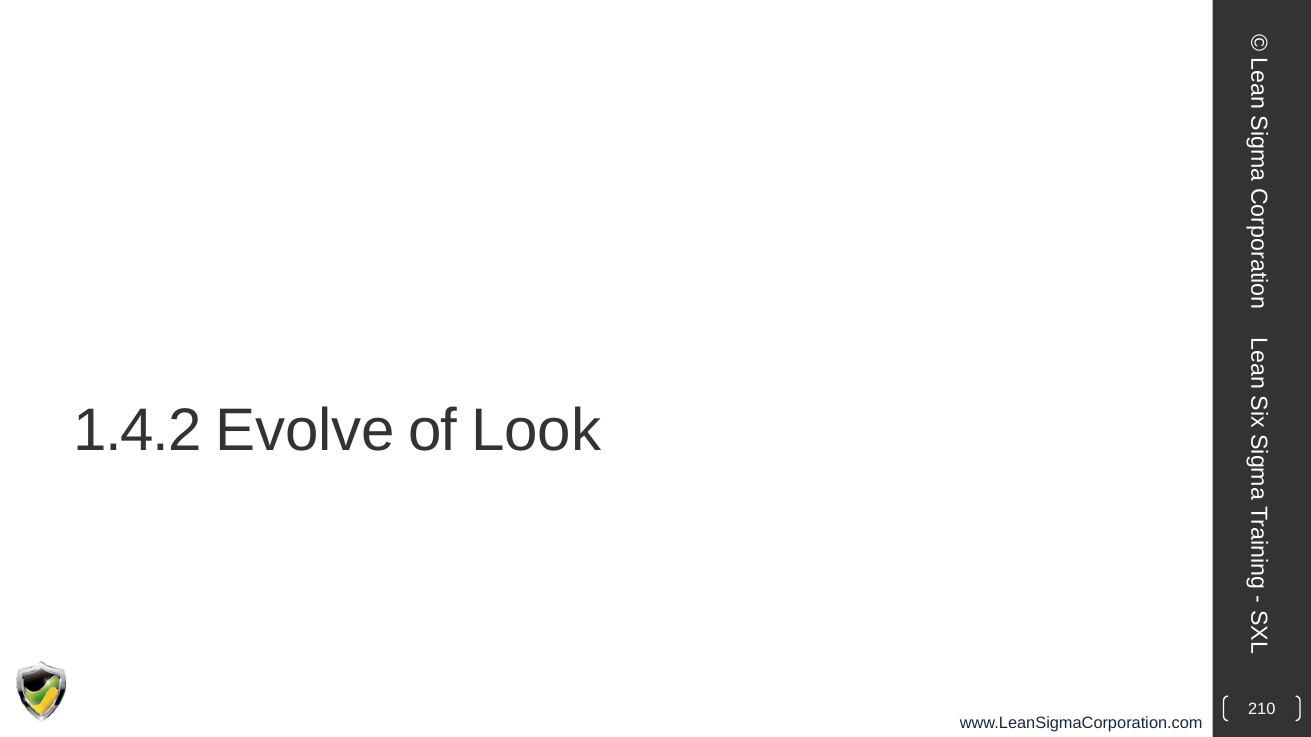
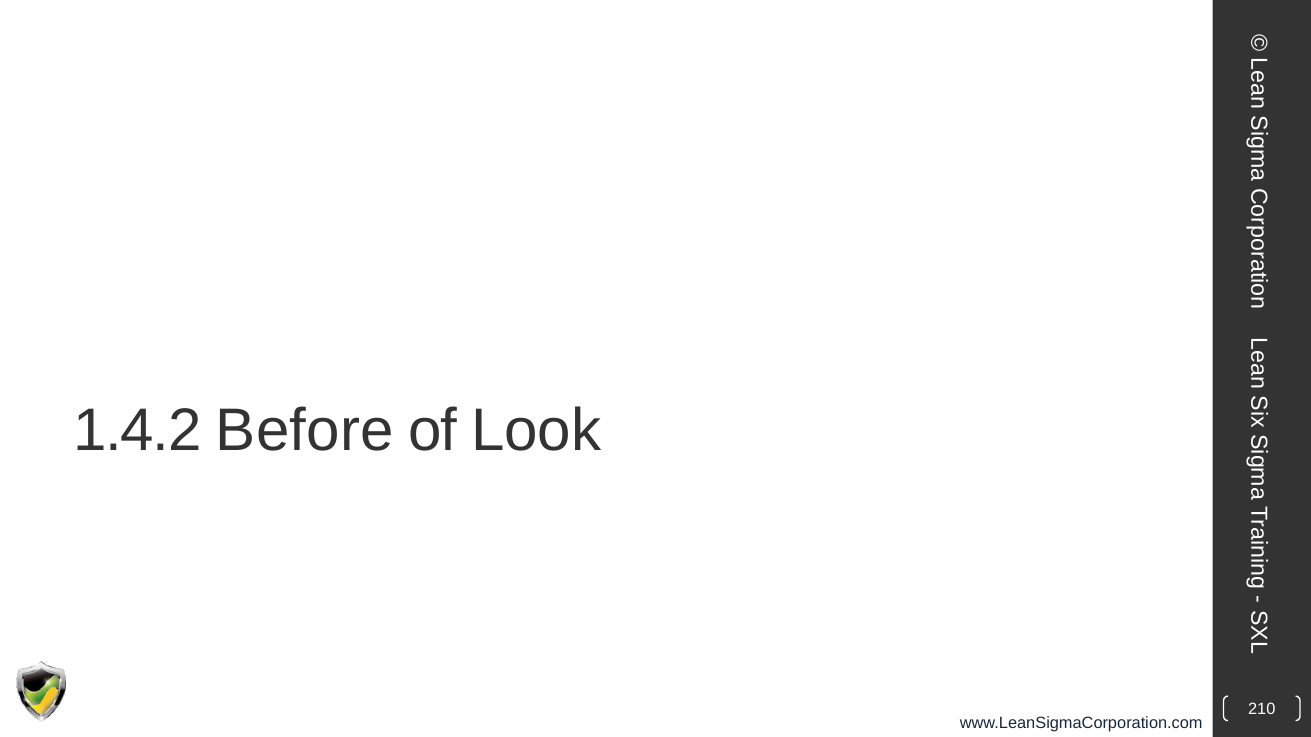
Evolve: Evolve -> Before
